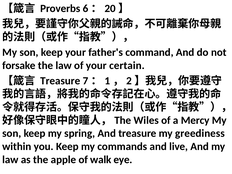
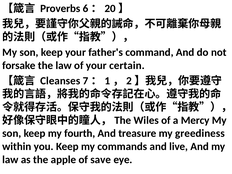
Treasure at (60, 81): Treasure -> Cleanses
spring: spring -> fourth
walk: walk -> save
